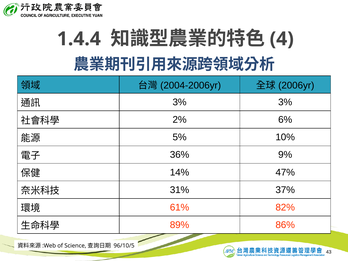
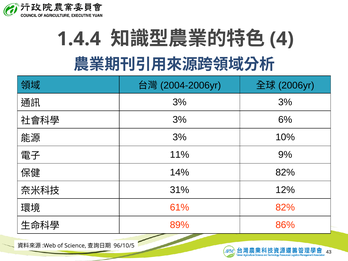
2% at (180, 120): 2% -> 3%
5% at (180, 137): 5% -> 3%
36%: 36% -> 11%
14% 47%: 47% -> 82%
37%: 37% -> 12%
